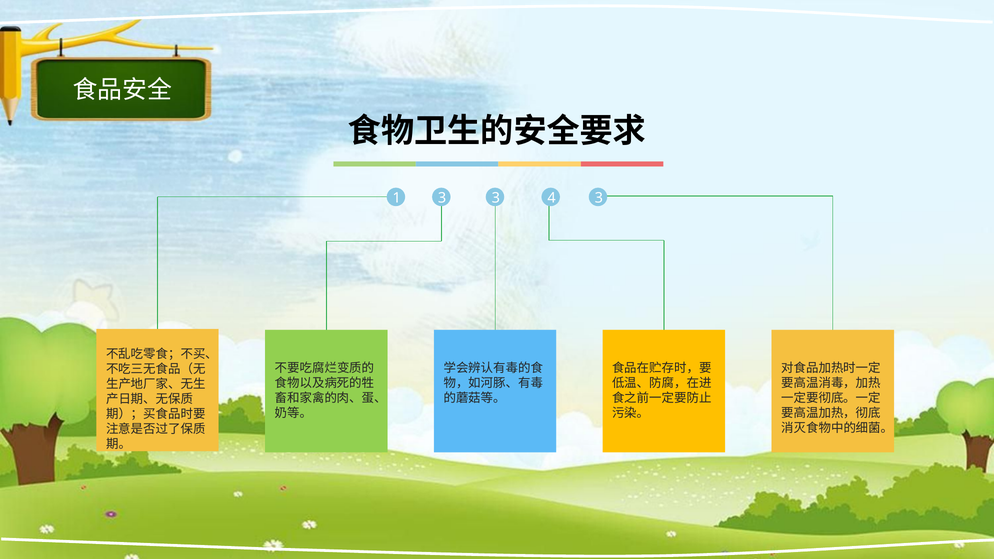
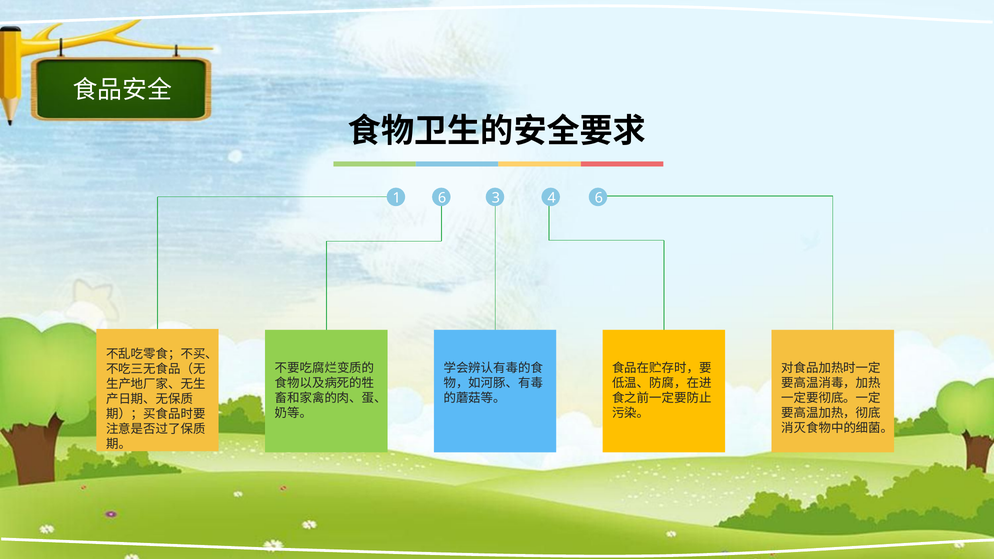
1 3: 3 -> 6
4 3: 3 -> 6
